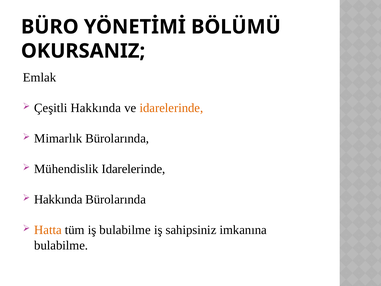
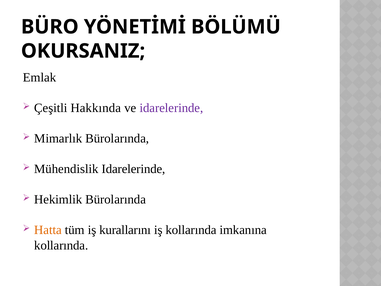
idarelerinde at (171, 108) colour: orange -> purple
Hakkında at (58, 199): Hakkında -> Hekimlik
iş bulabilme: bulabilme -> kurallarını
iş sahipsiniz: sahipsiniz -> kollarında
bulabilme at (61, 245): bulabilme -> kollarında
